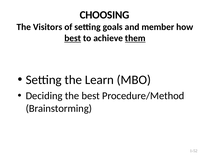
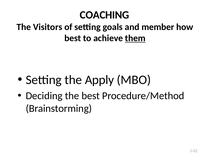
CHOOSING: CHOOSING -> COACHING
best at (73, 38) underline: present -> none
Learn: Learn -> Apply
